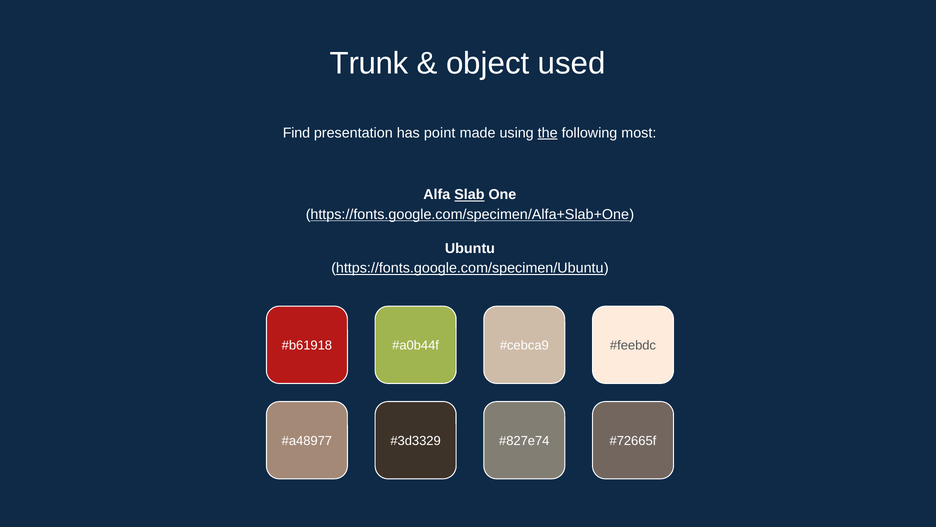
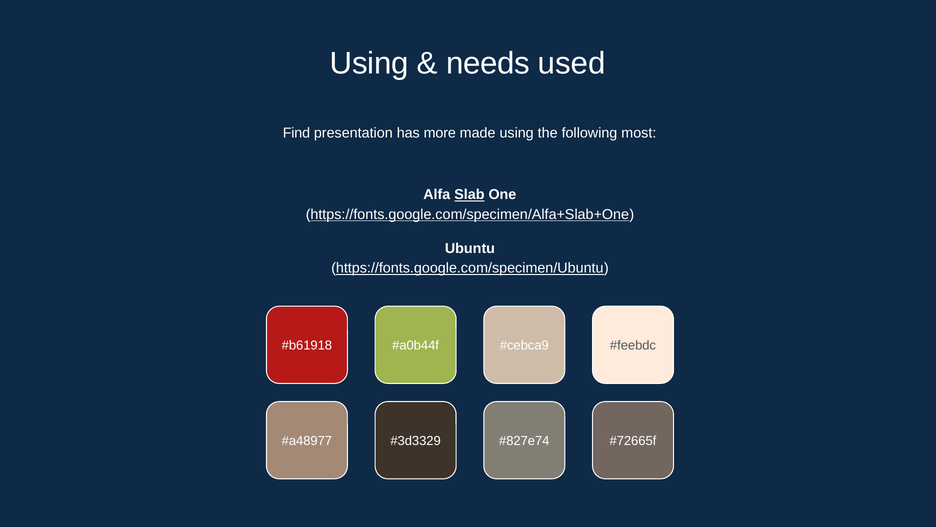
Trunk at (369, 63): Trunk -> Using
object: object -> needs
point: point -> more
the underline: present -> none
